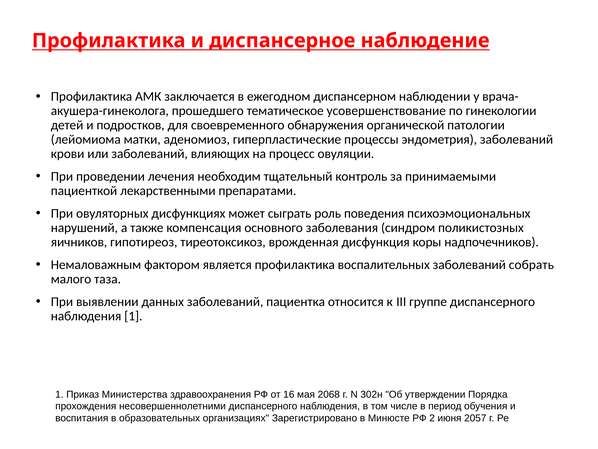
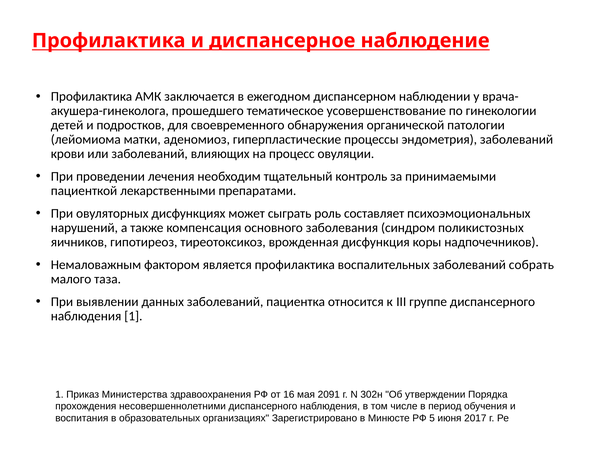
поведения: поведения -> составляет
2068: 2068 -> 2091
2: 2 -> 5
2057: 2057 -> 2017
